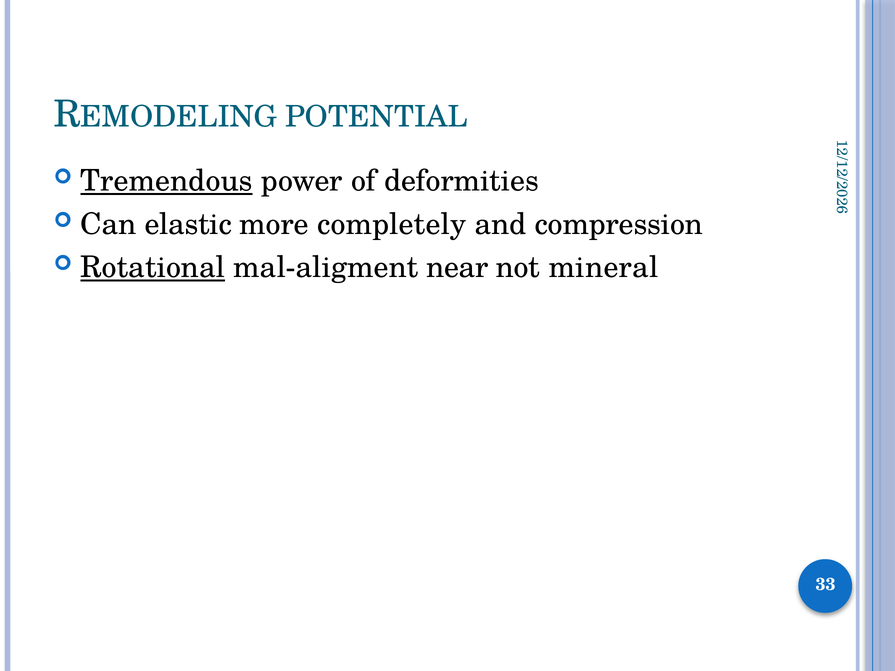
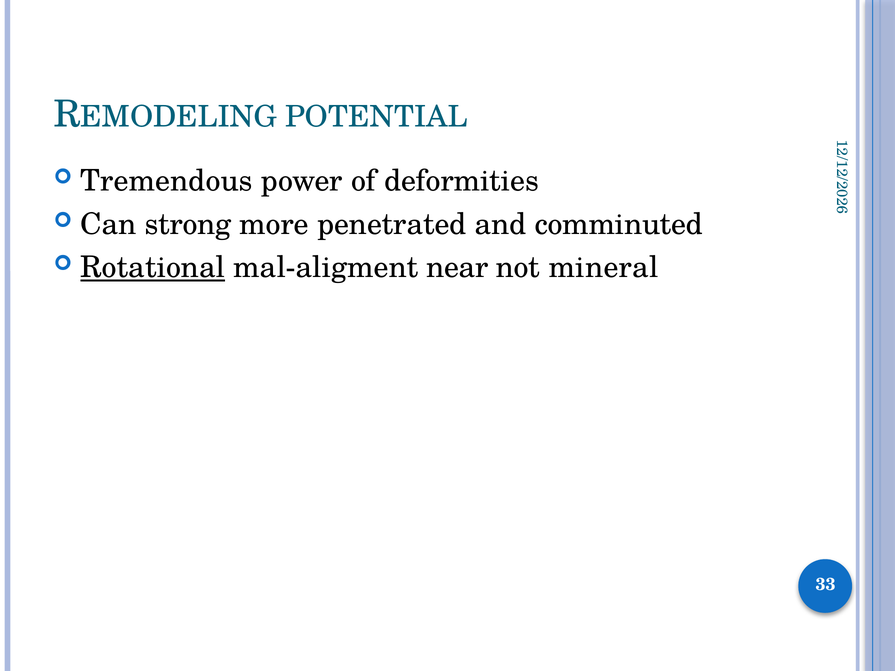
Tremendous underline: present -> none
elastic: elastic -> strong
completely: completely -> penetrated
compression: compression -> comminuted
